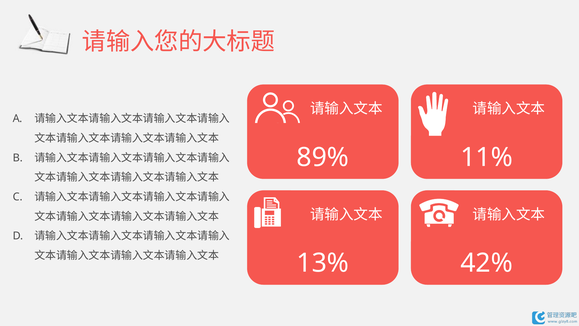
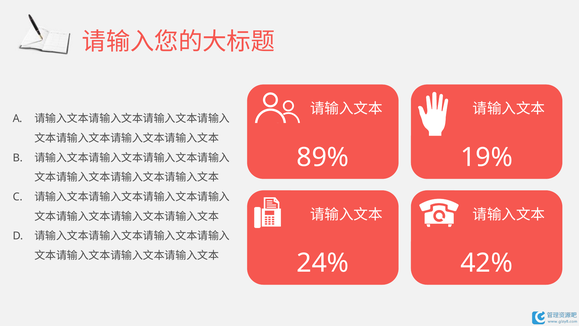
11%: 11% -> 19%
13%: 13% -> 24%
